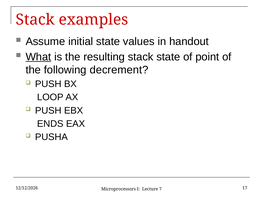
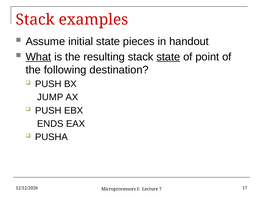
values: values -> pieces
state at (168, 57) underline: none -> present
decrement: decrement -> destination
LOOP: LOOP -> JUMP
